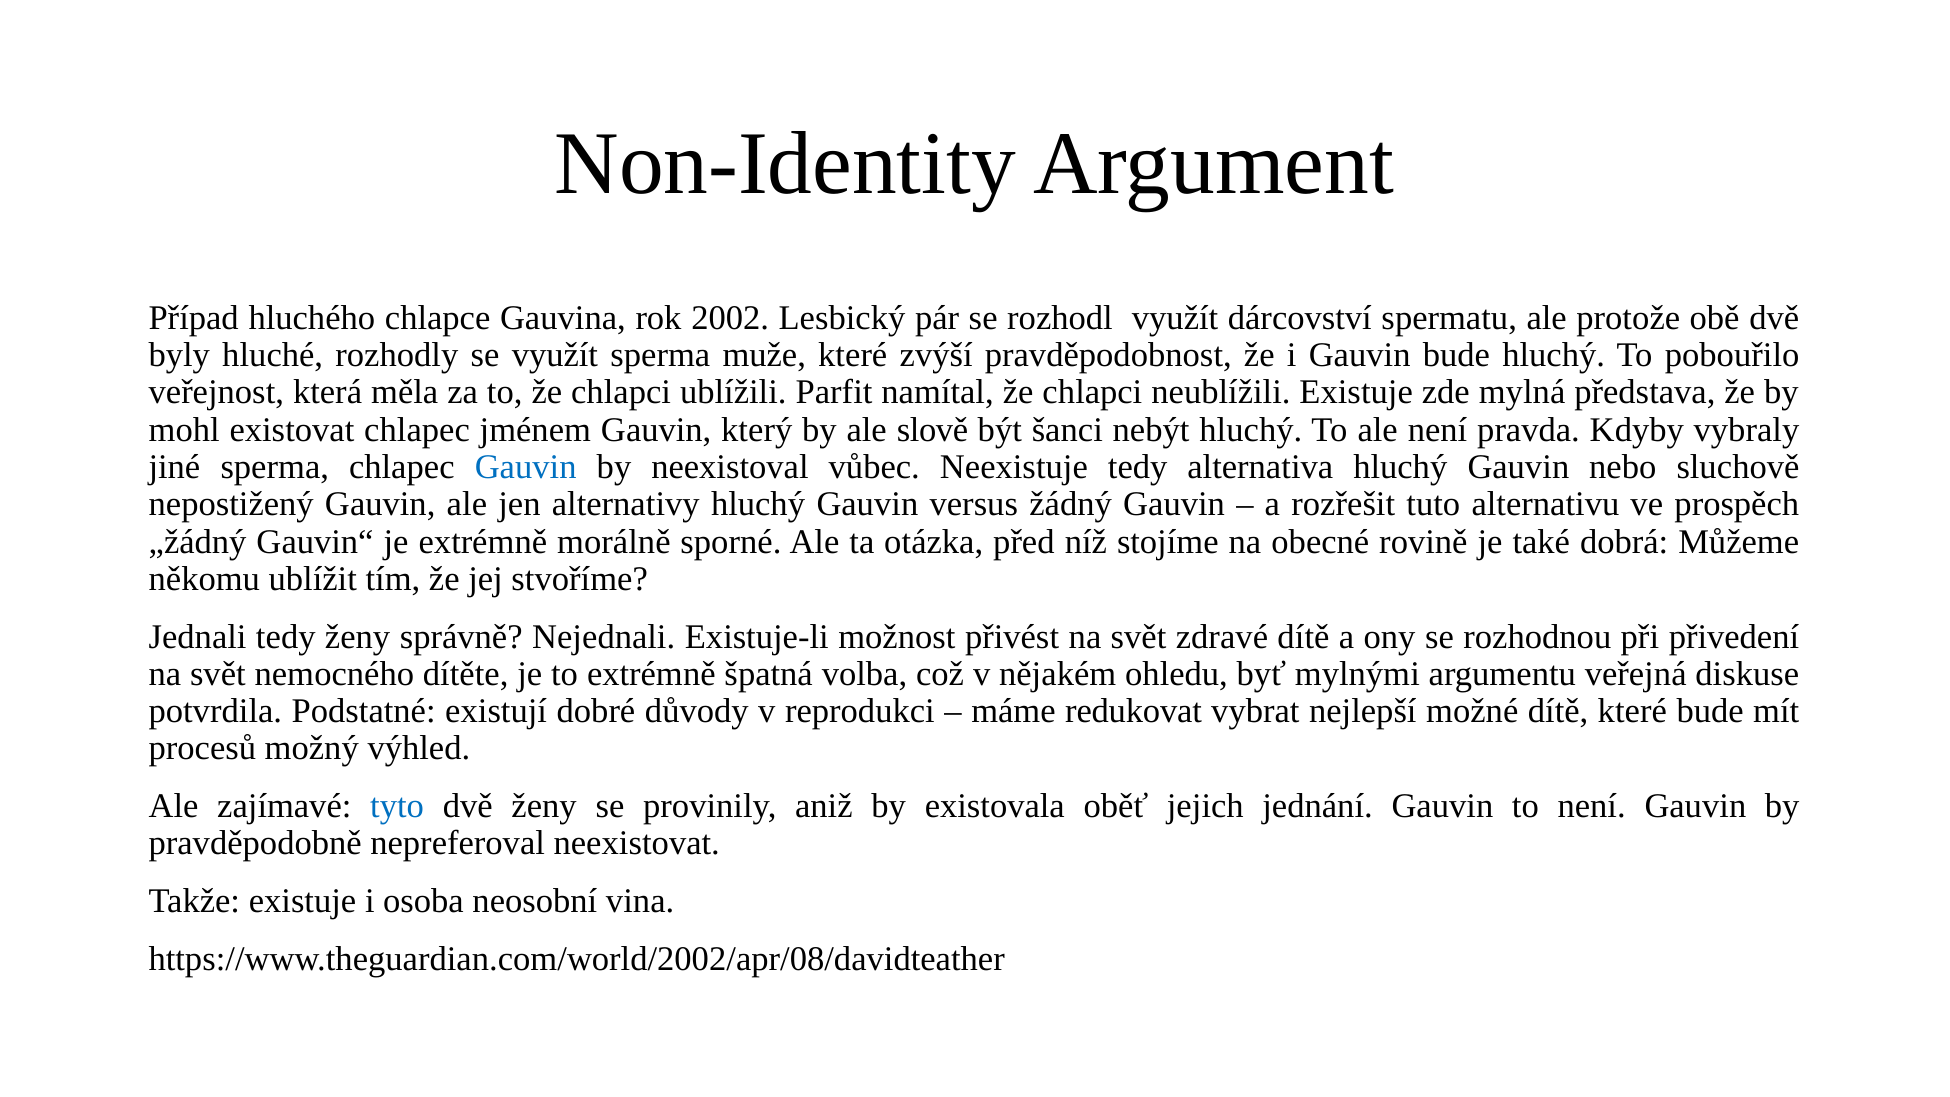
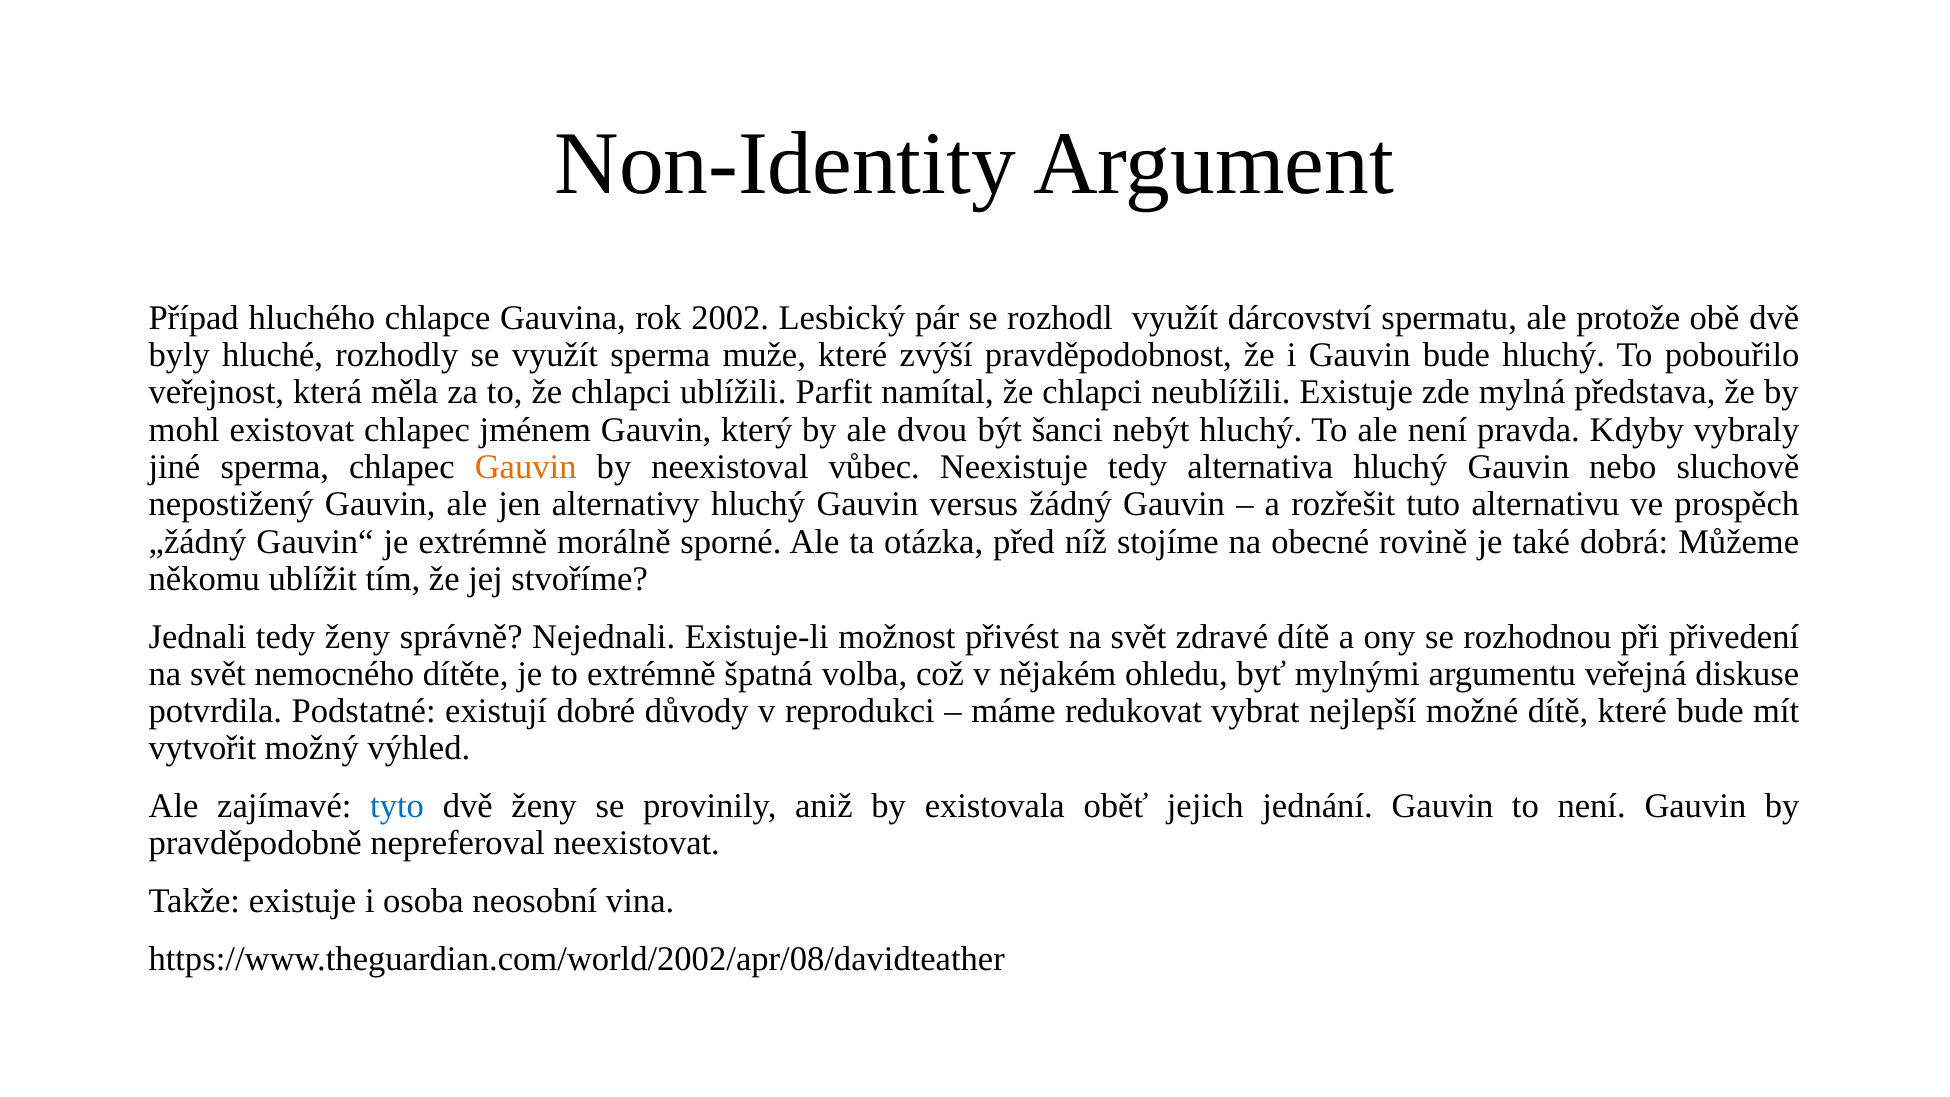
slově: slově -> dvou
Gauvin at (526, 467) colour: blue -> orange
procesů: procesů -> vytvořit
